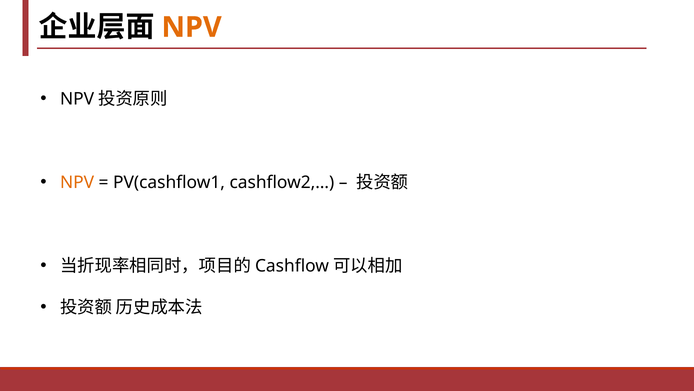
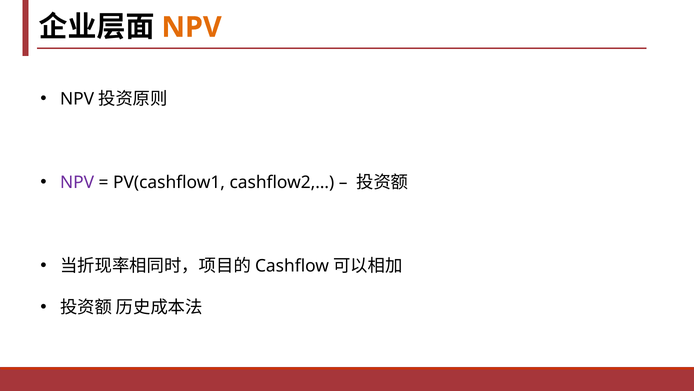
NPV at (77, 182) colour: orange -> purple
